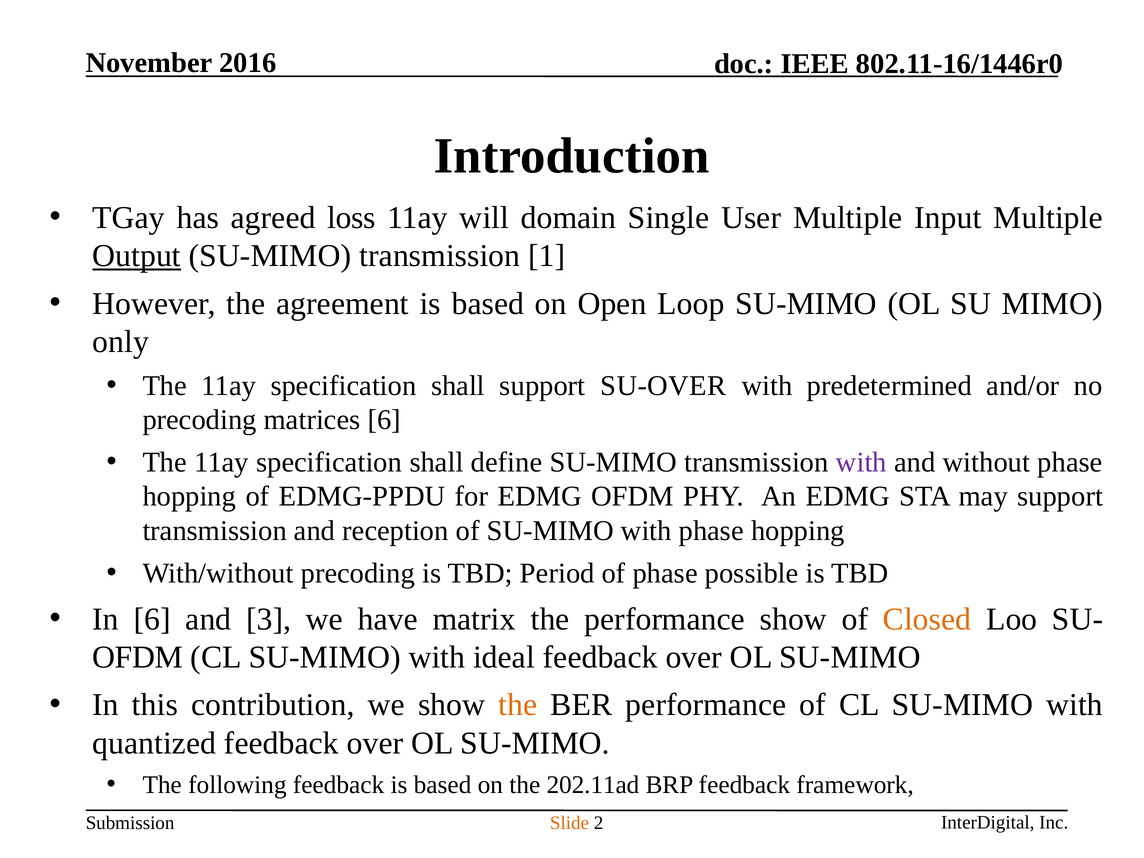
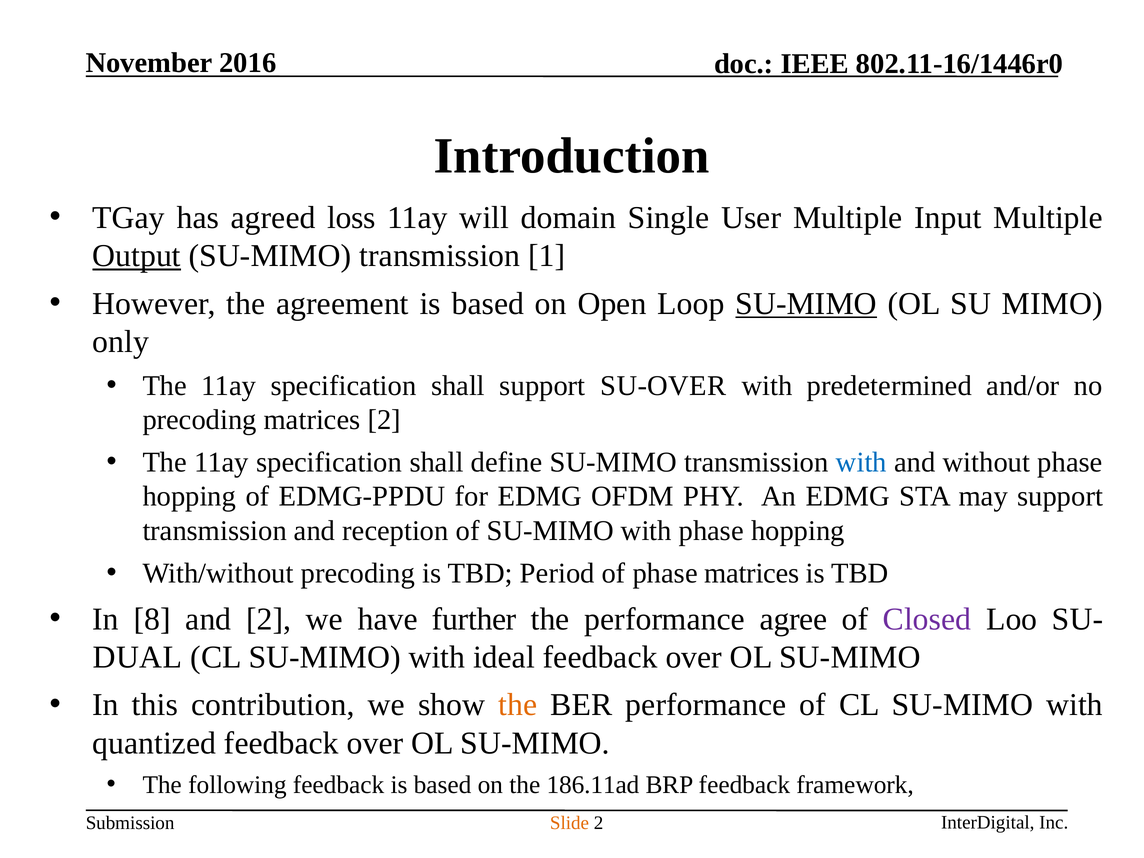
SU-MIMO at (806, 304) underline: none -> present
matrices 6: 6 -> 2
with at (861, 462) colour: purple -> blue
phase possible: possible -> matrices
In 6: 6 -> 8
and 3: 3 -> 2
matrix: matrix -> further
performance show: show -> agree
Closed colour: orange -> purple
OFDM at (138, 657): OFDM -> DUAL
202.11ad: 202.11ad -> 186.11ad
